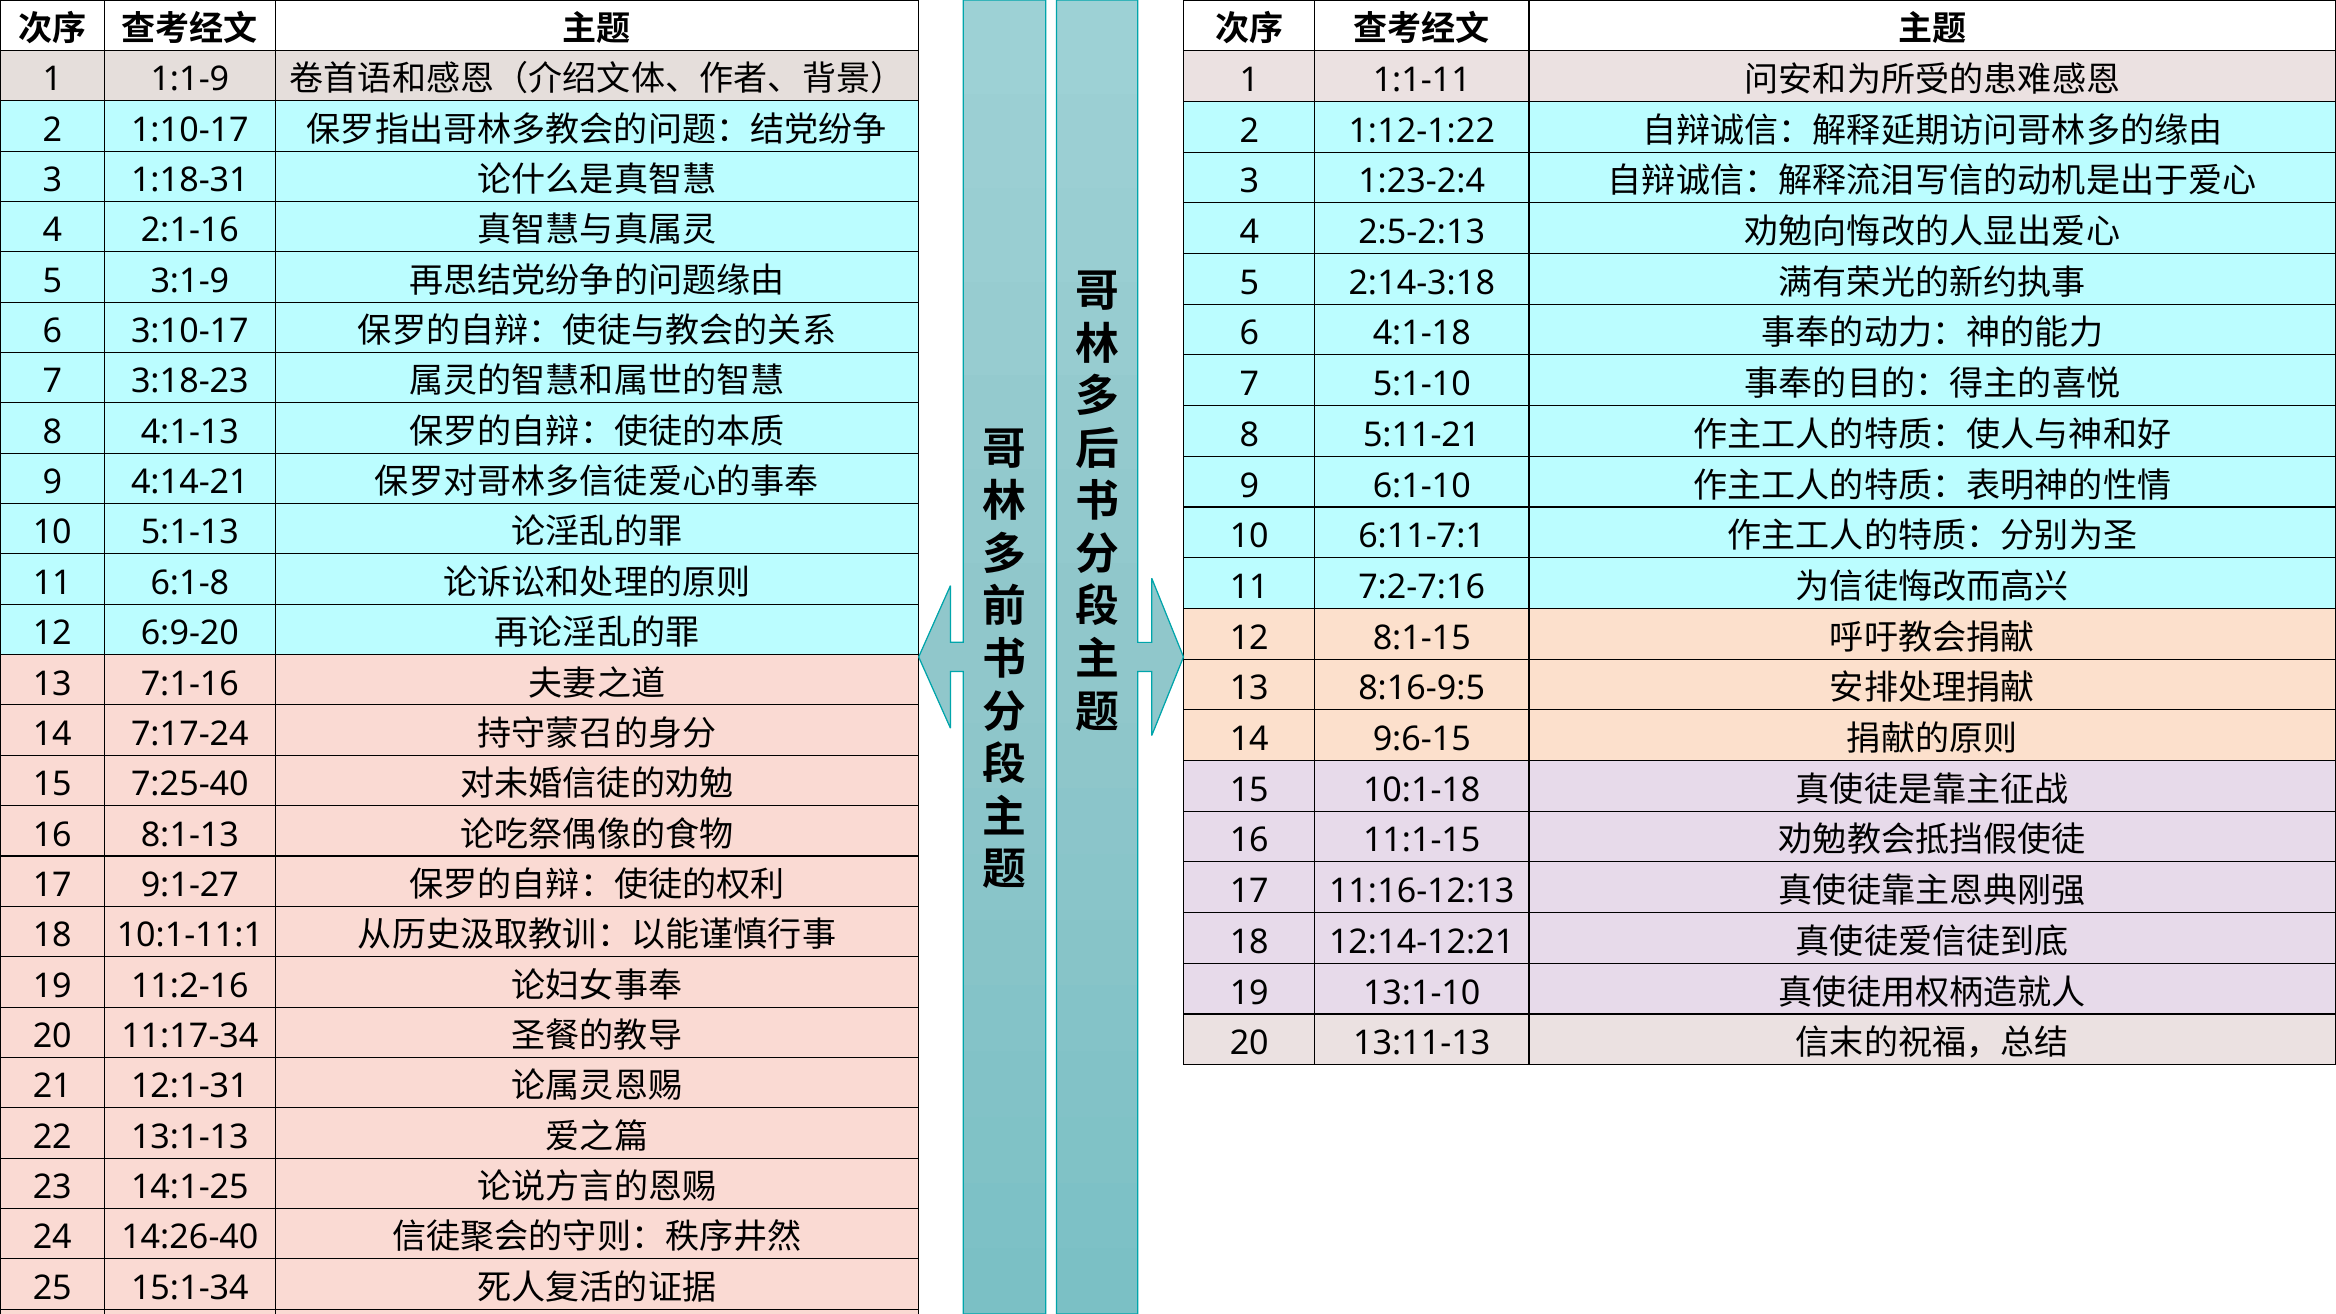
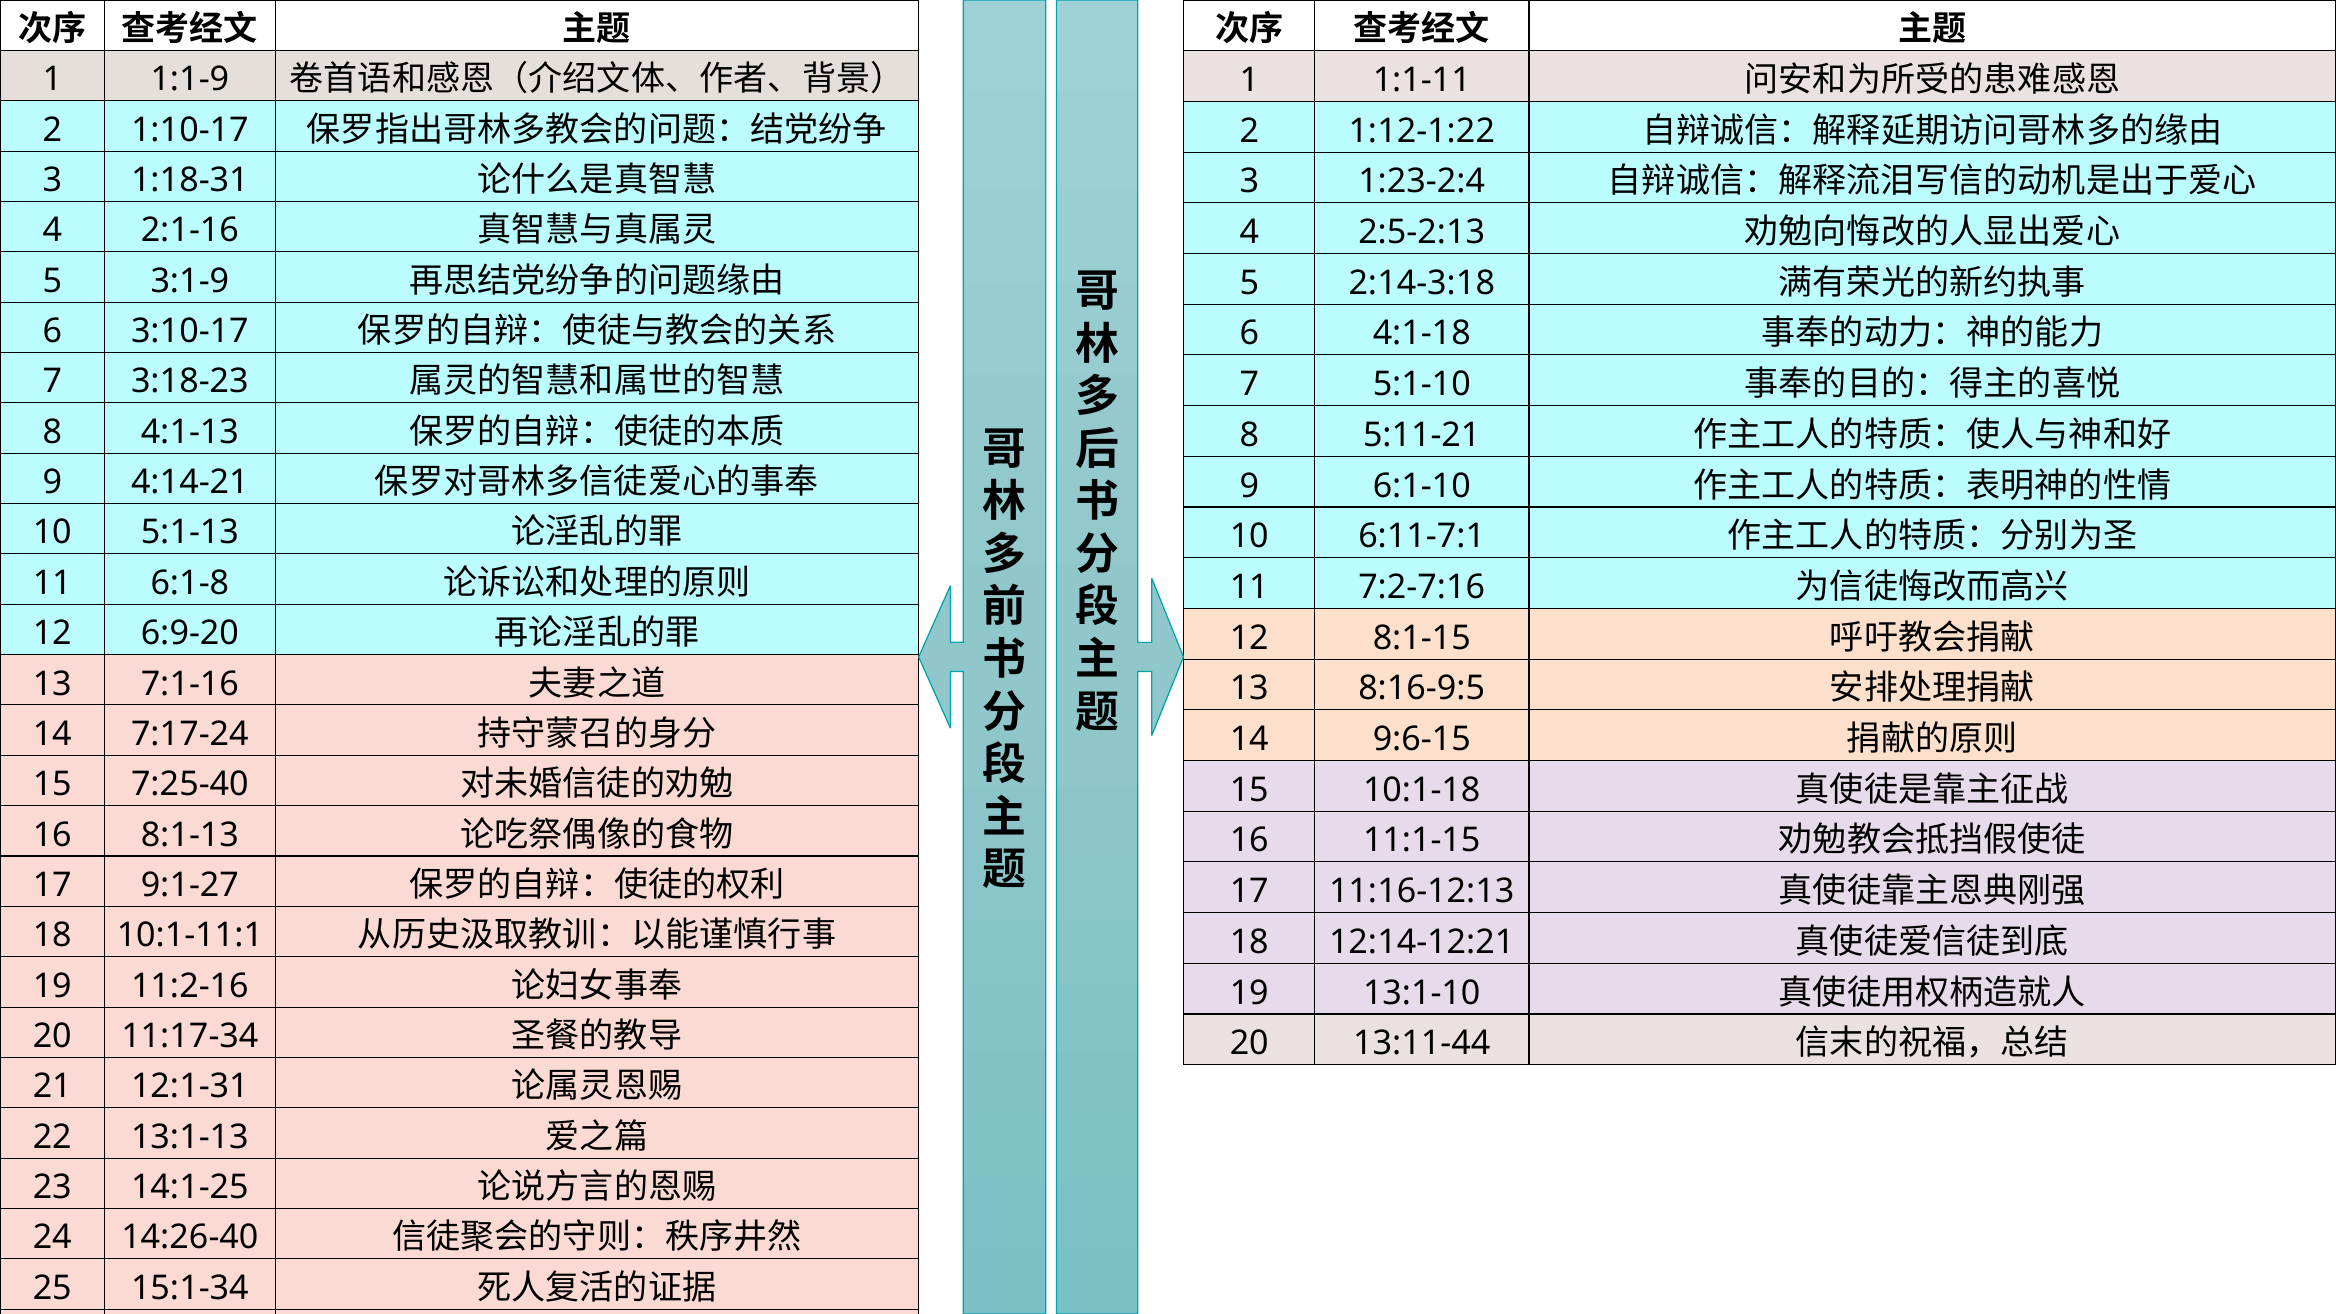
13:11-13: 13:11-13 -> 13:11-44
